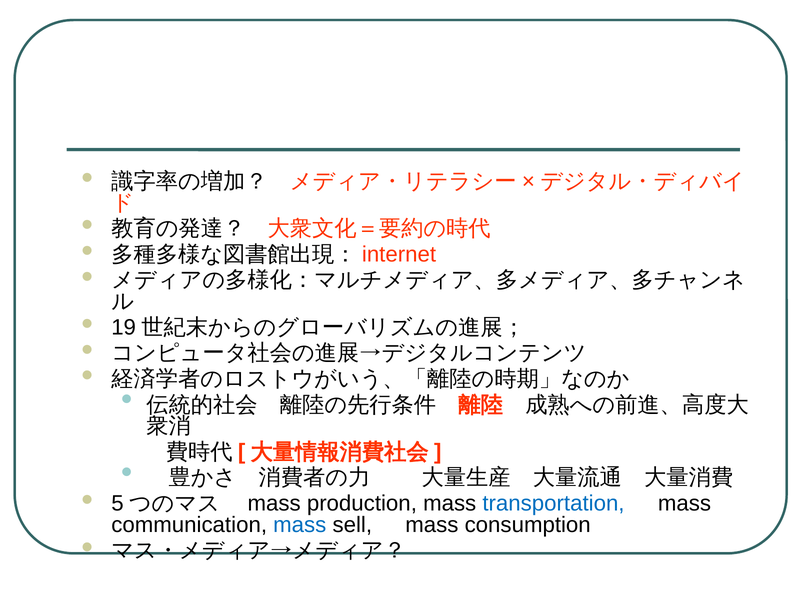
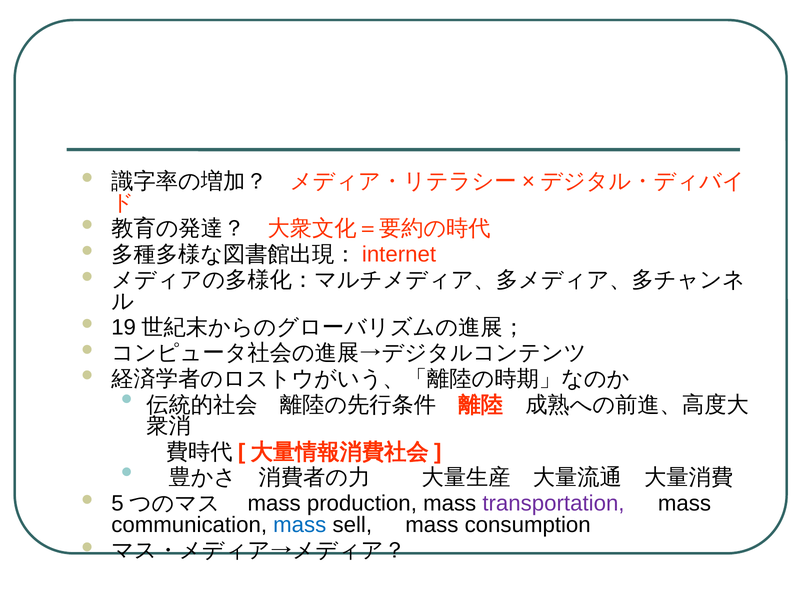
transportation colour: blue -> purple
